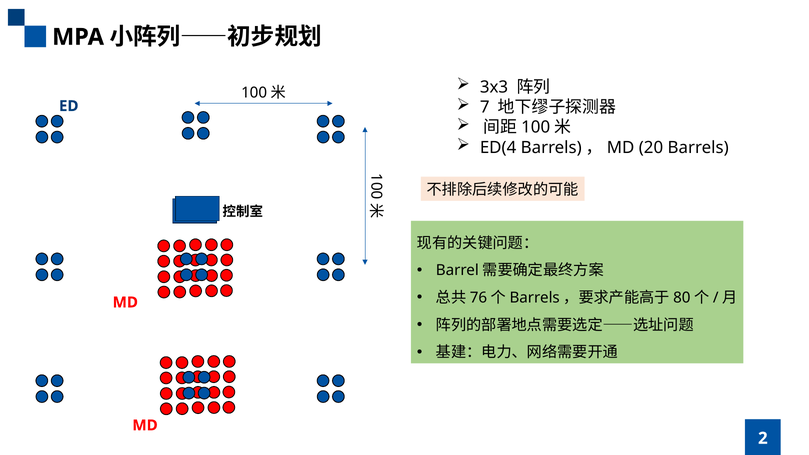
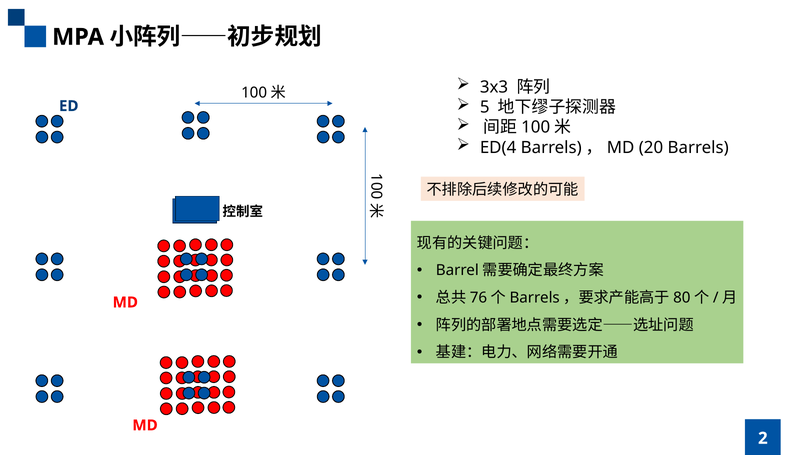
7: 7 -> 5
